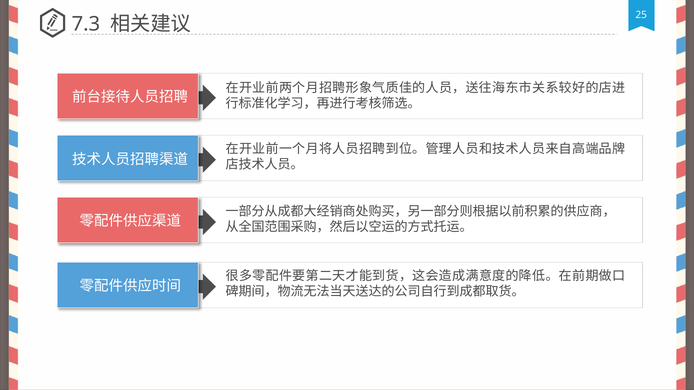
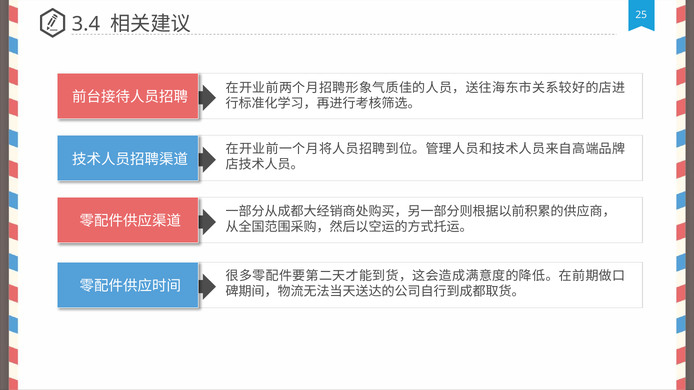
7.3: 7.3 -> 3.4
